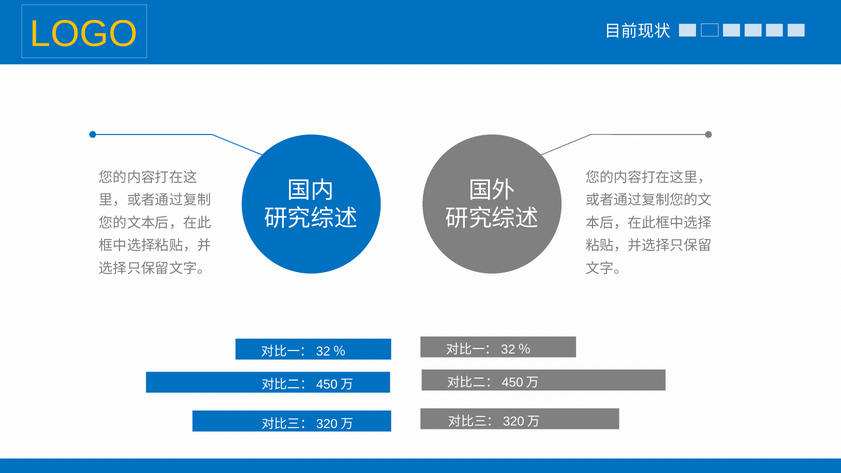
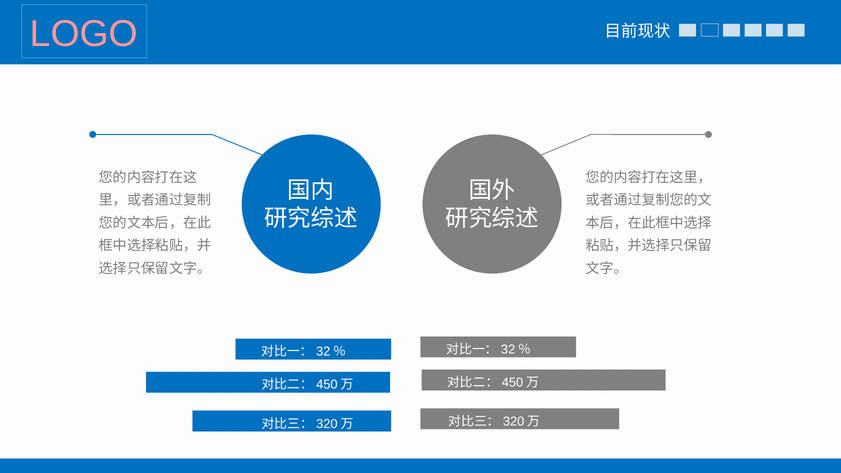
LOGO colour: yellow -> pink
